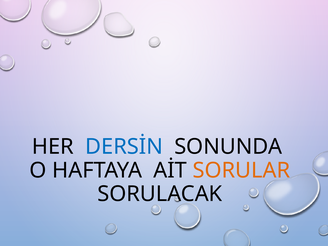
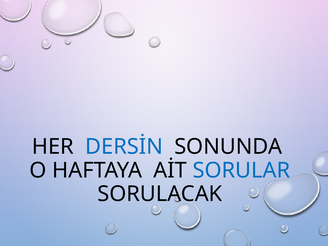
SORULAR colour: orange -> blue
